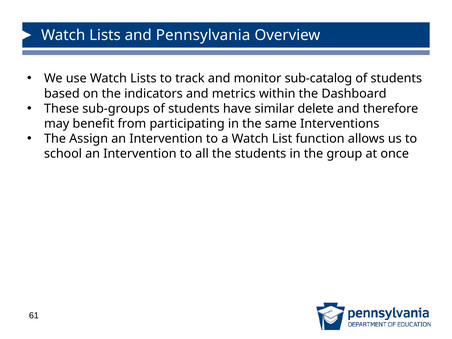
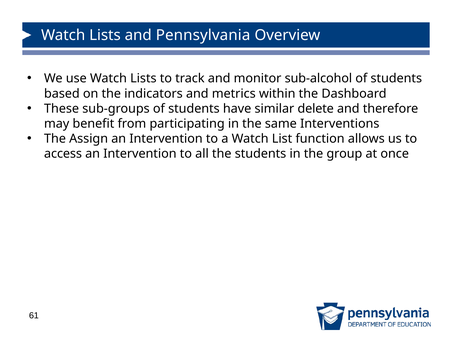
sub-catalog: sub-catalog -> sub-alcohol
school: school -> access
